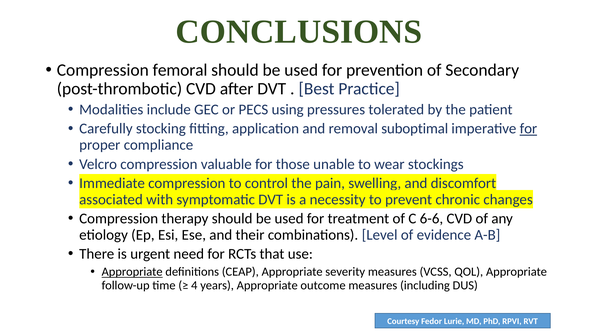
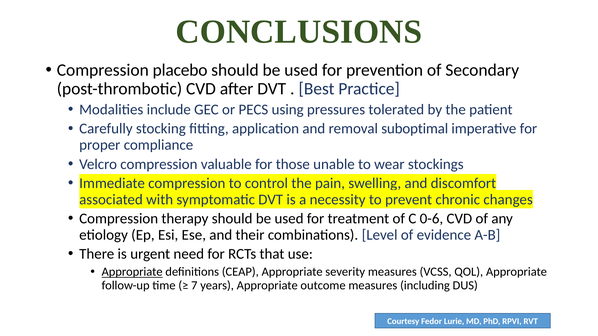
femoral: femoral -> placebo
for at (528, 129) underline: present -> none
6-6: 6-6 -> 0-6
4: 4 -> 7
